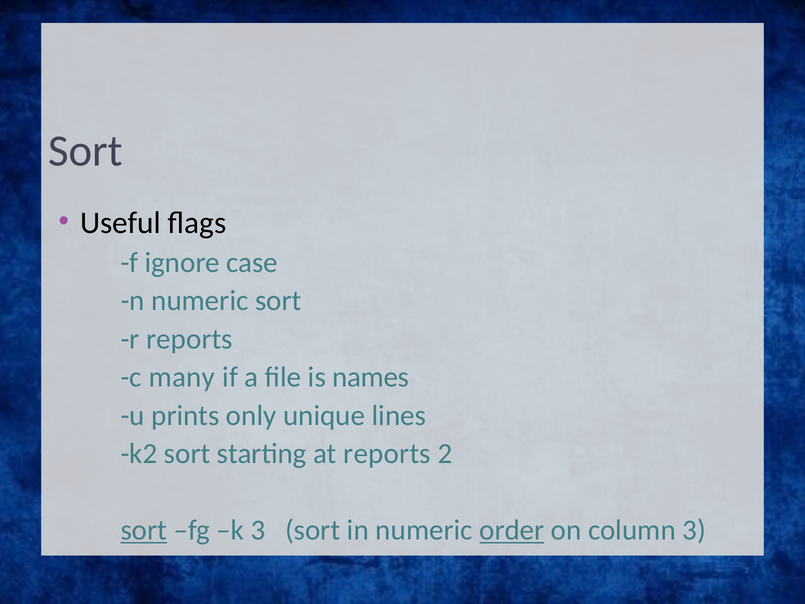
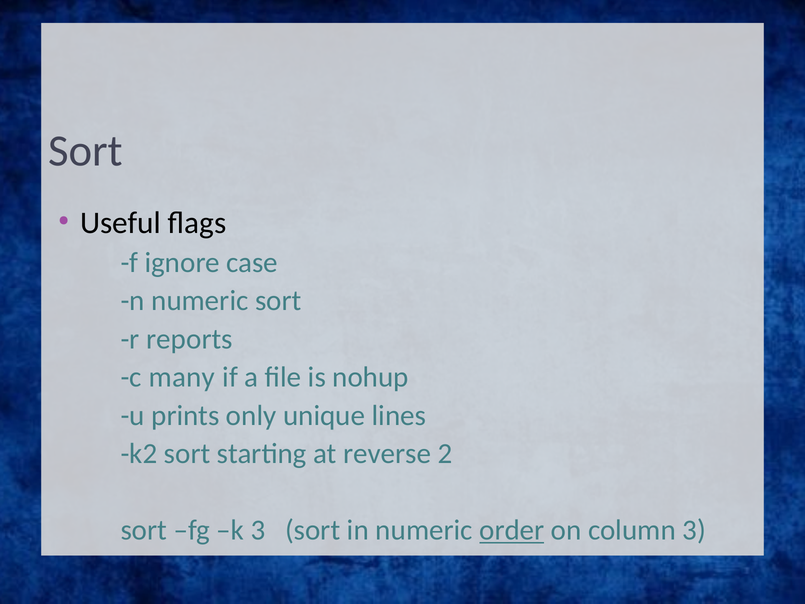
names: names -> nohup
at reports: reports -> reverse
sort at (144, 530) underline: present -> none
